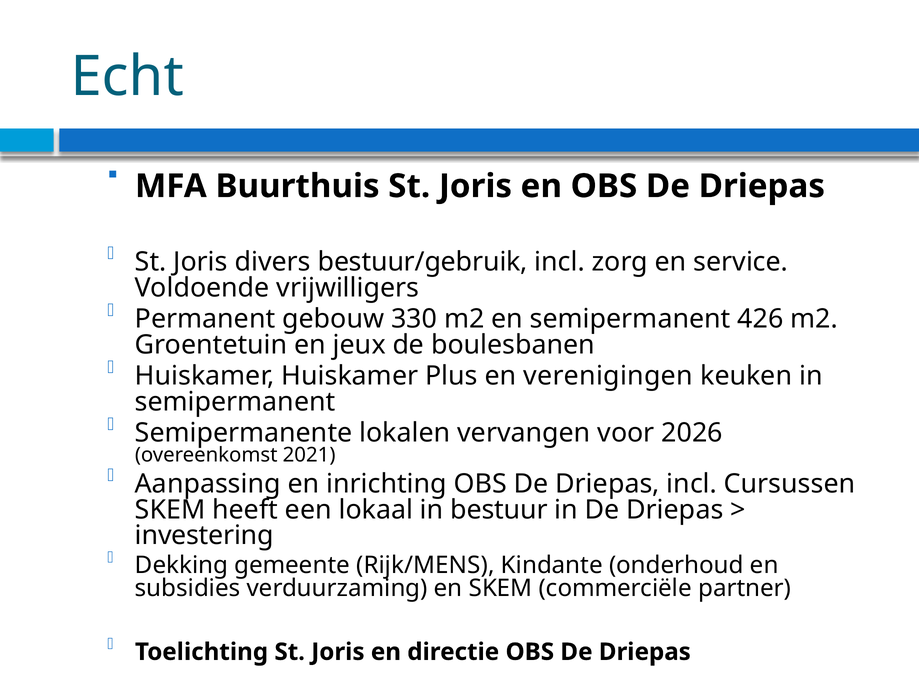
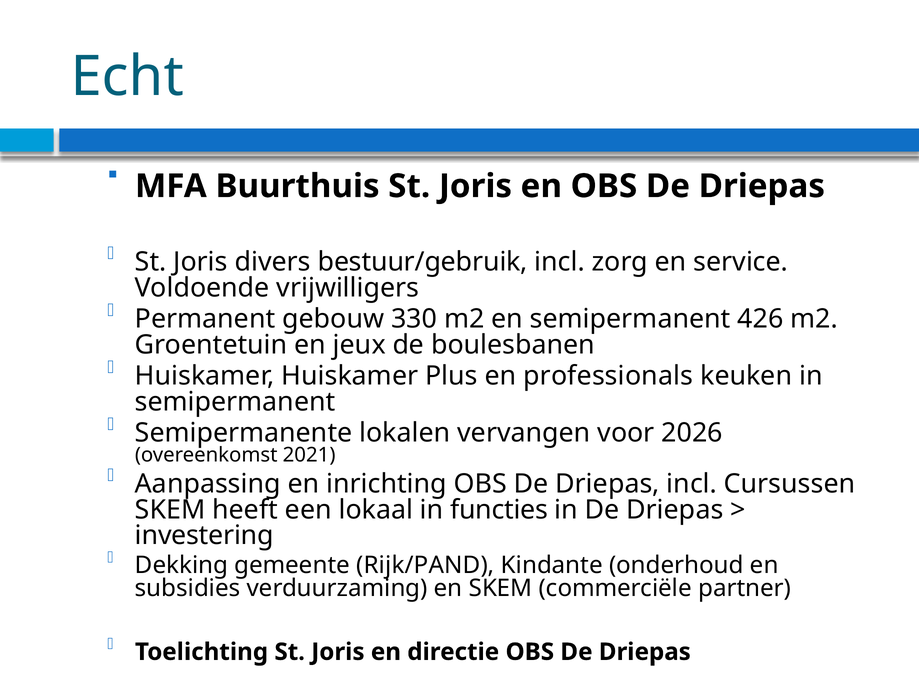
verenigingen: verenigingen -> professionals
bestuur: bestuur -> functies
Rijk/MENS: Rijk/MENS -> Rijk/PAND
